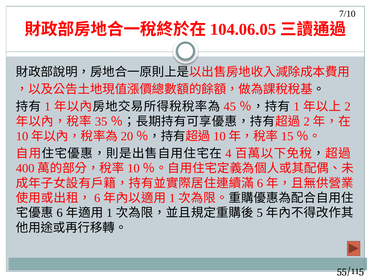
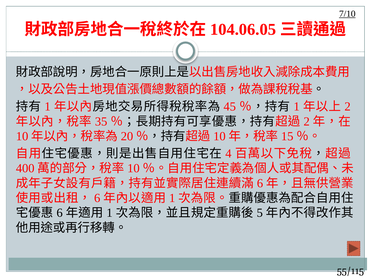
7/10 underline: none -> present
